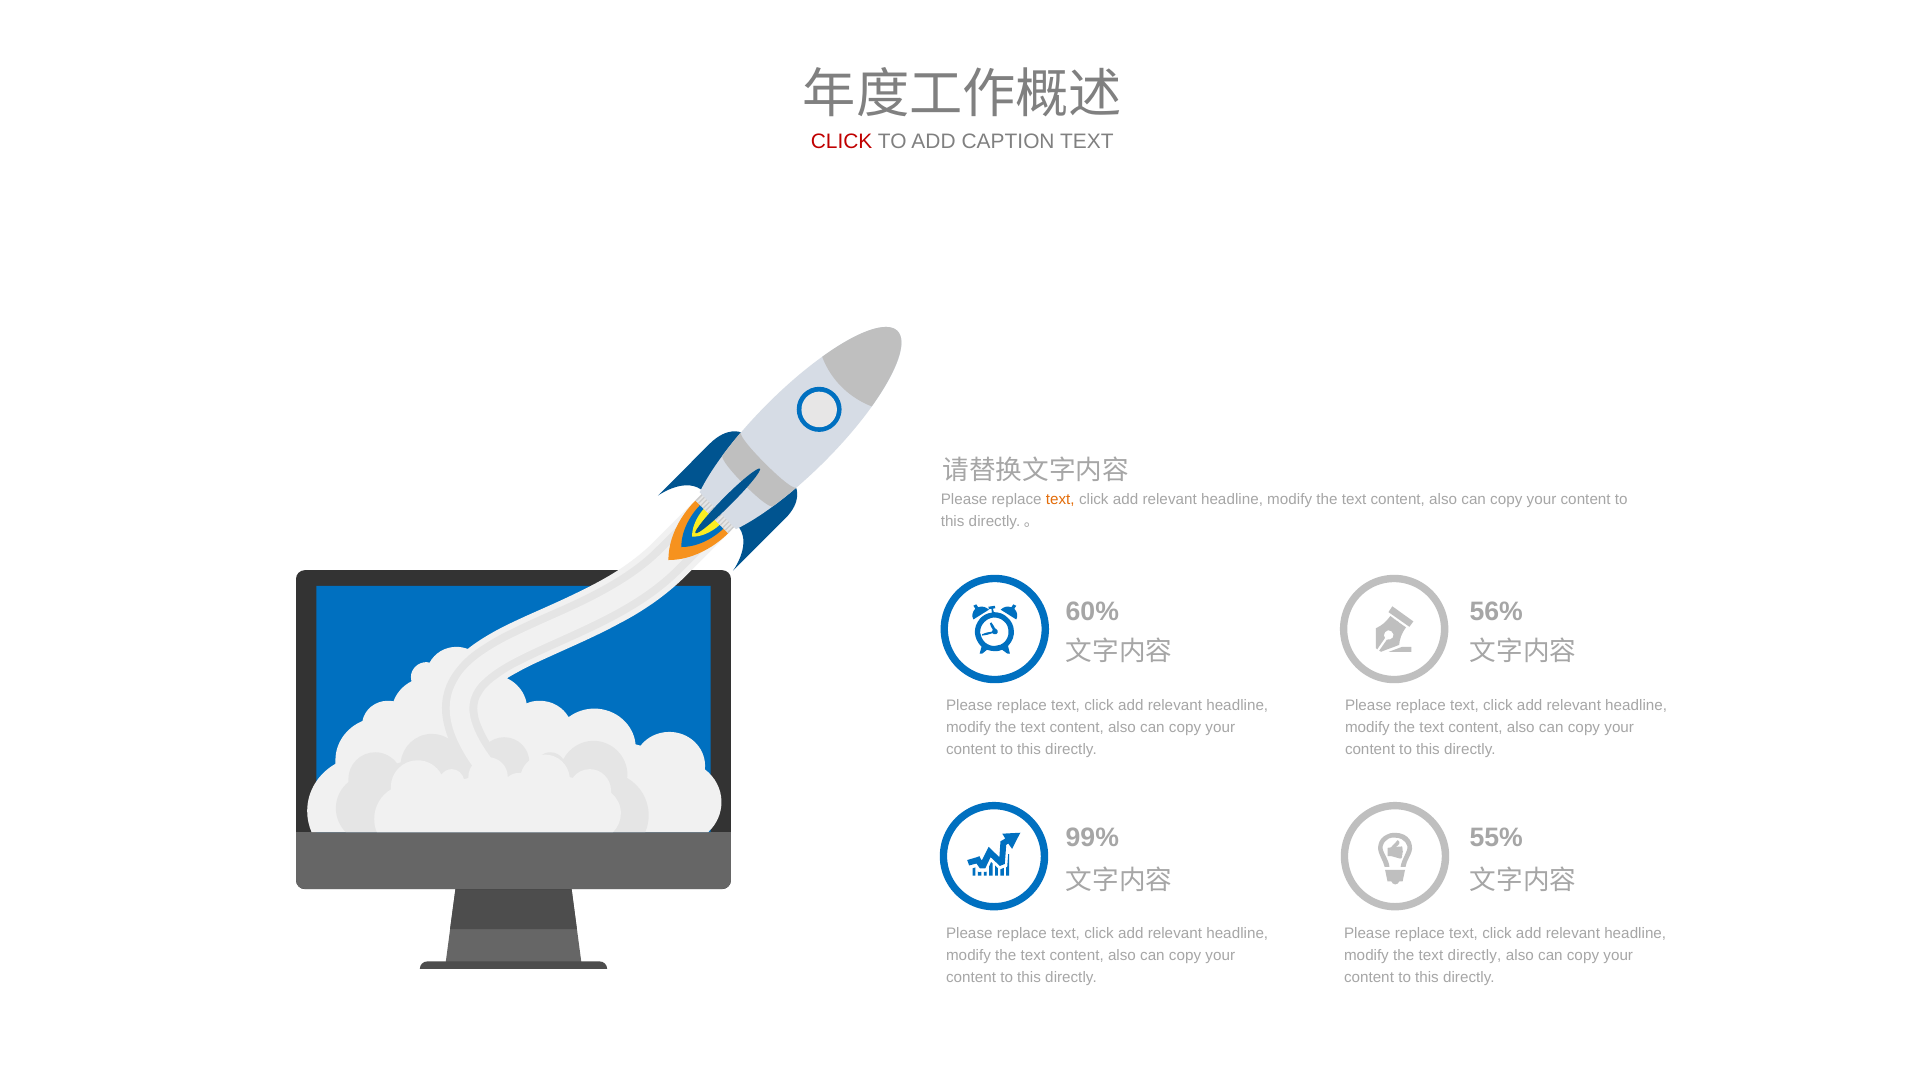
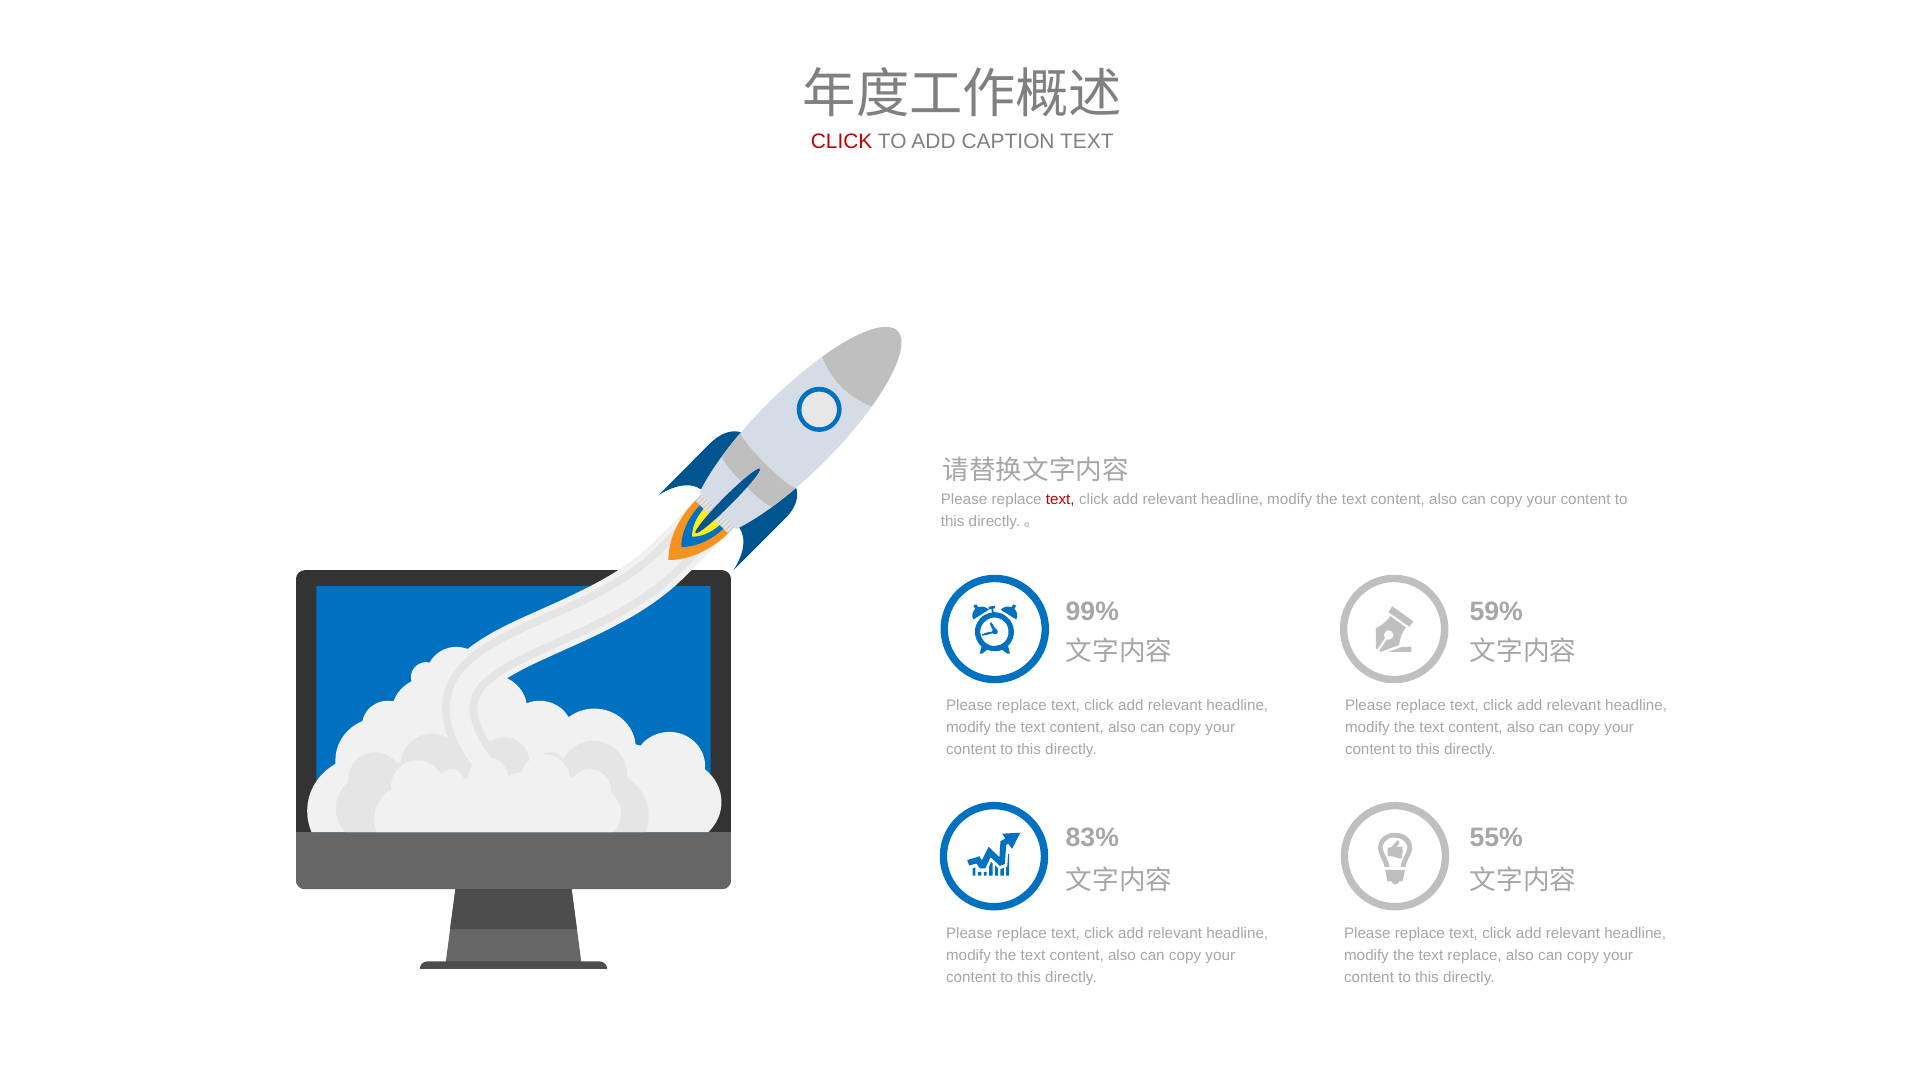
text at (1060, 499) colour: orange -> red
60%: 60% -> 99%
56%: 56% -> 59%
99%: 99% -> 83%
text directly: directly -> replace
